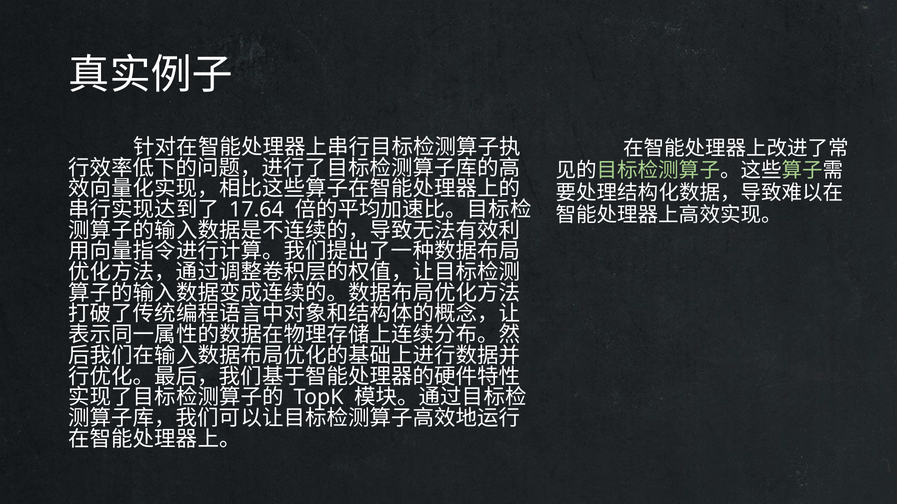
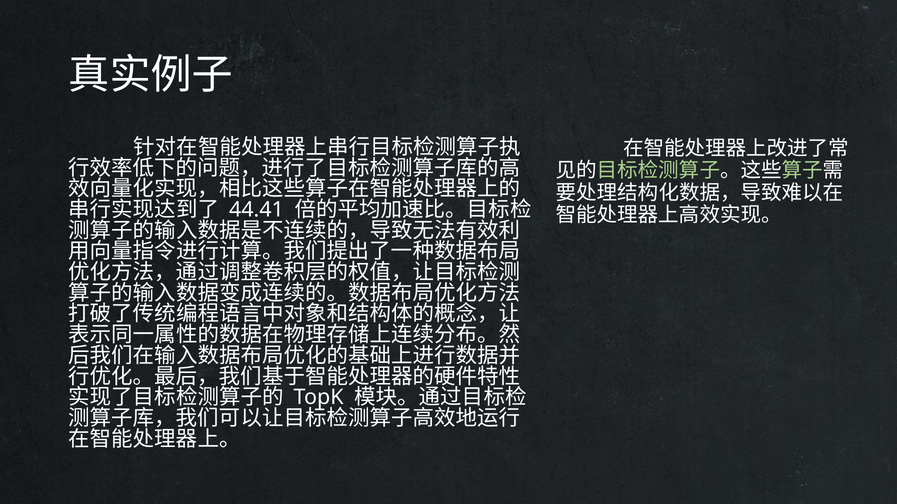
17.64: 17.64 -> 44.41
